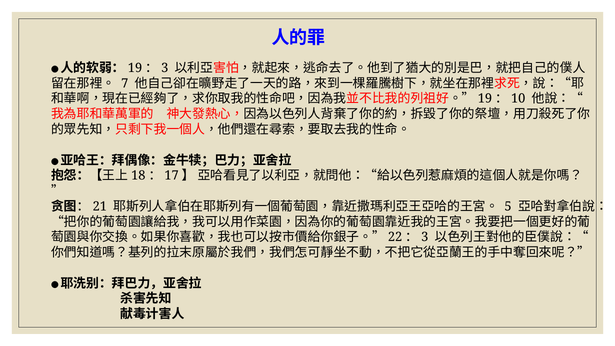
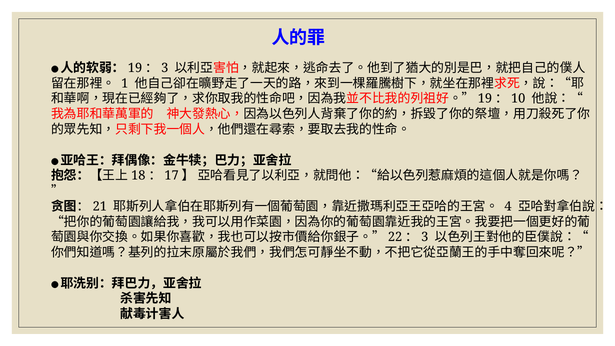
7: 7 -> 1
5: 5 -> 4
